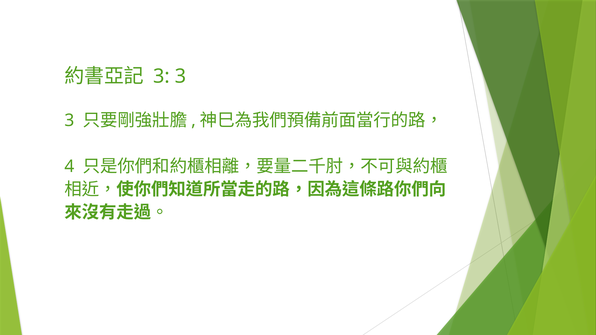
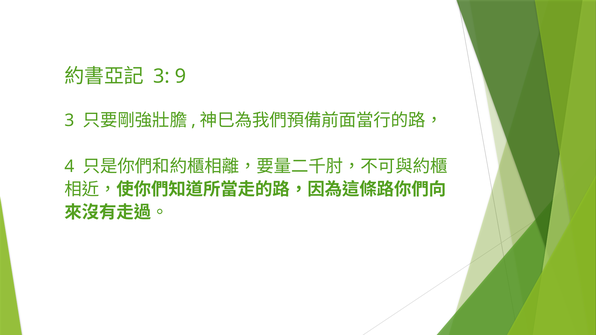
3 at (181, 76): 3 -> 9
